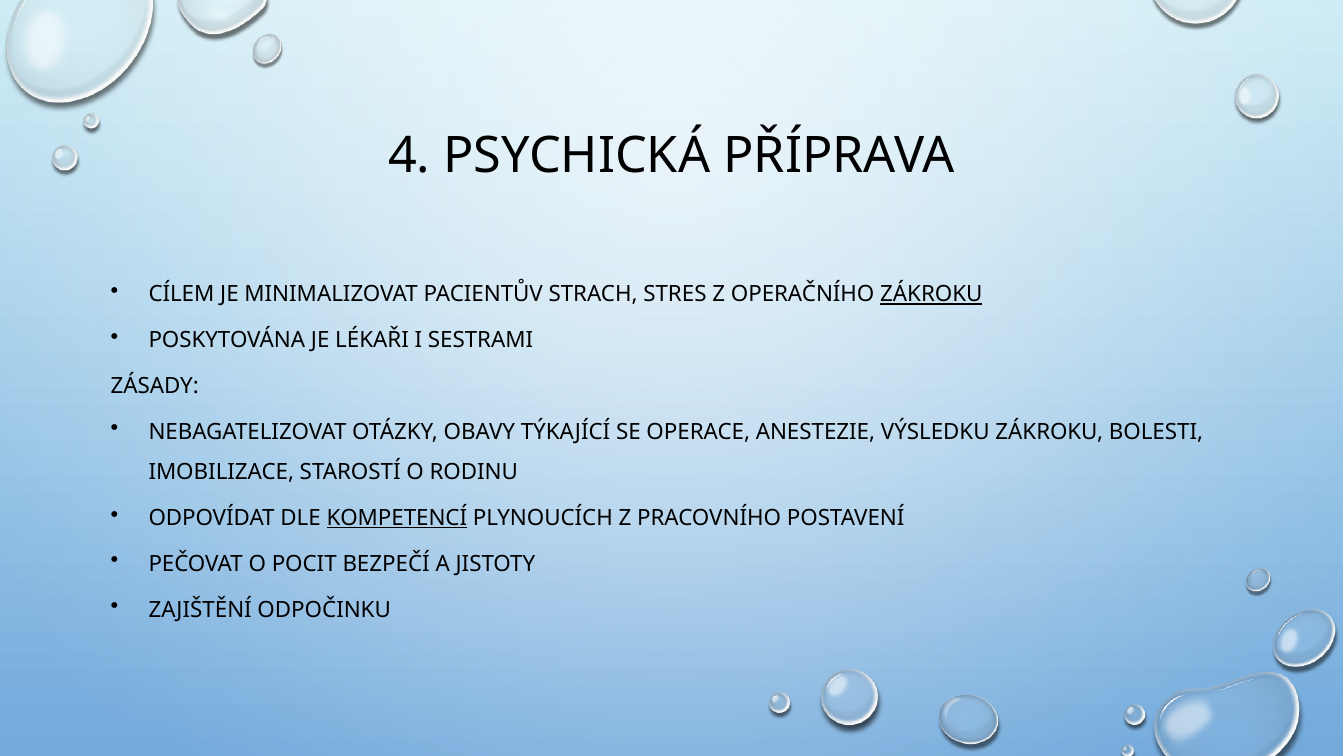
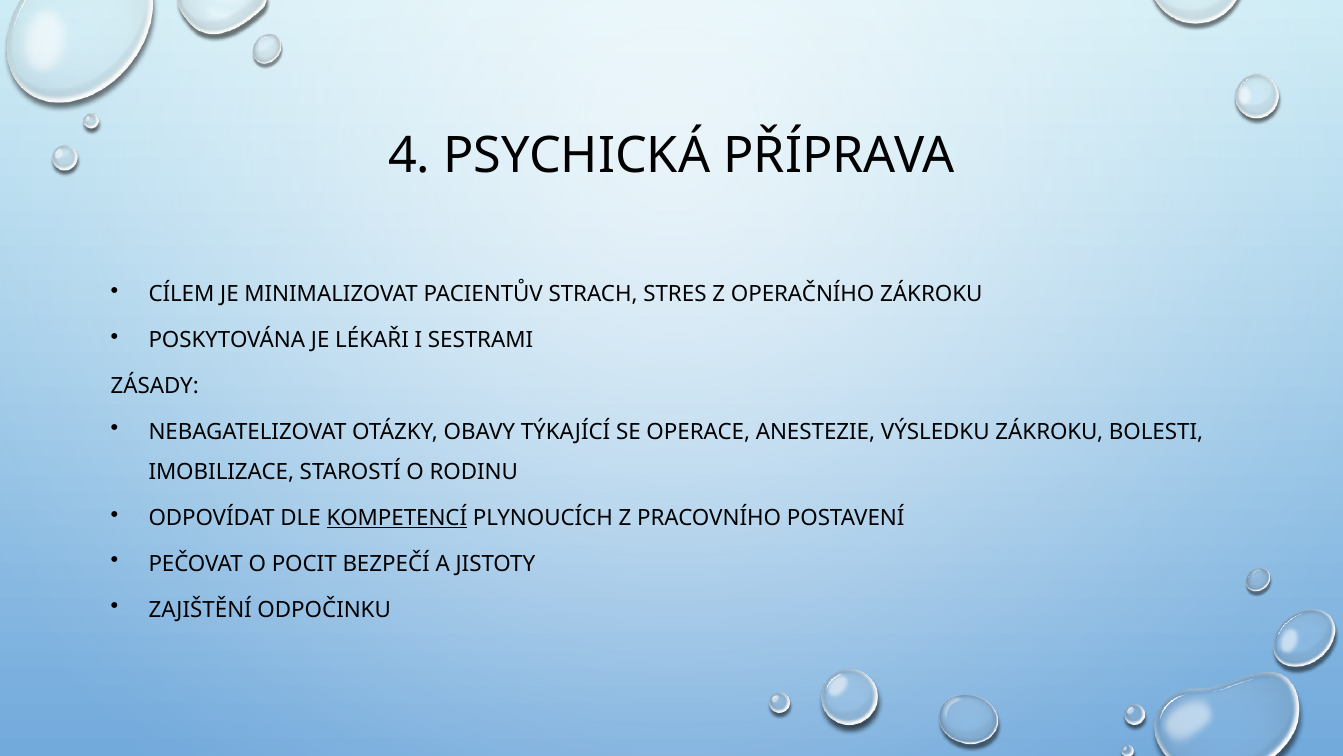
ZÁKROKU at (931, 294) underline: present -> none
